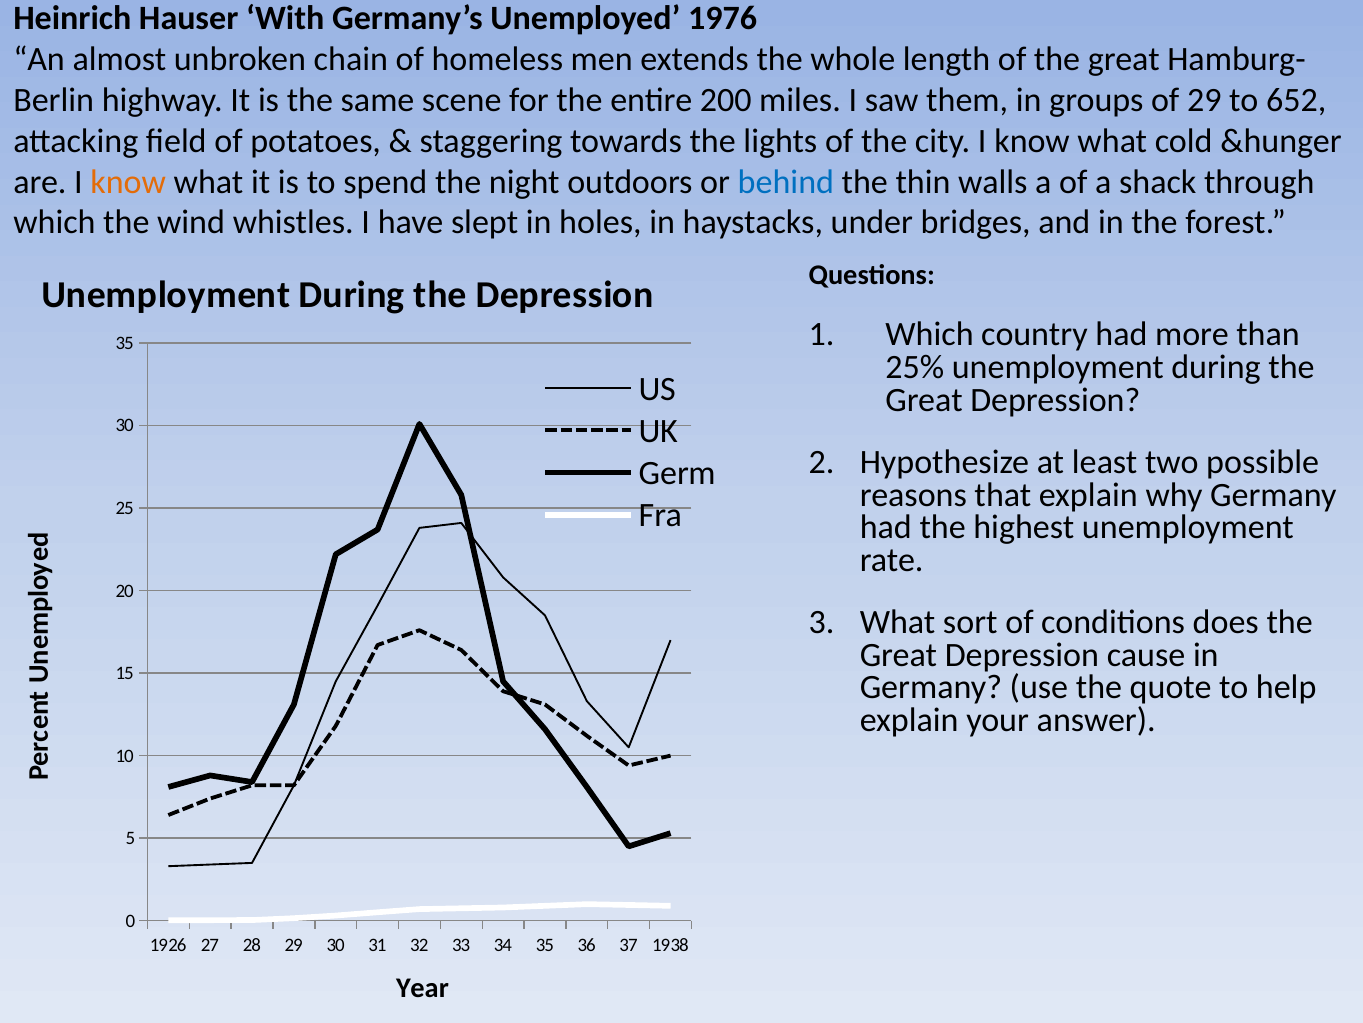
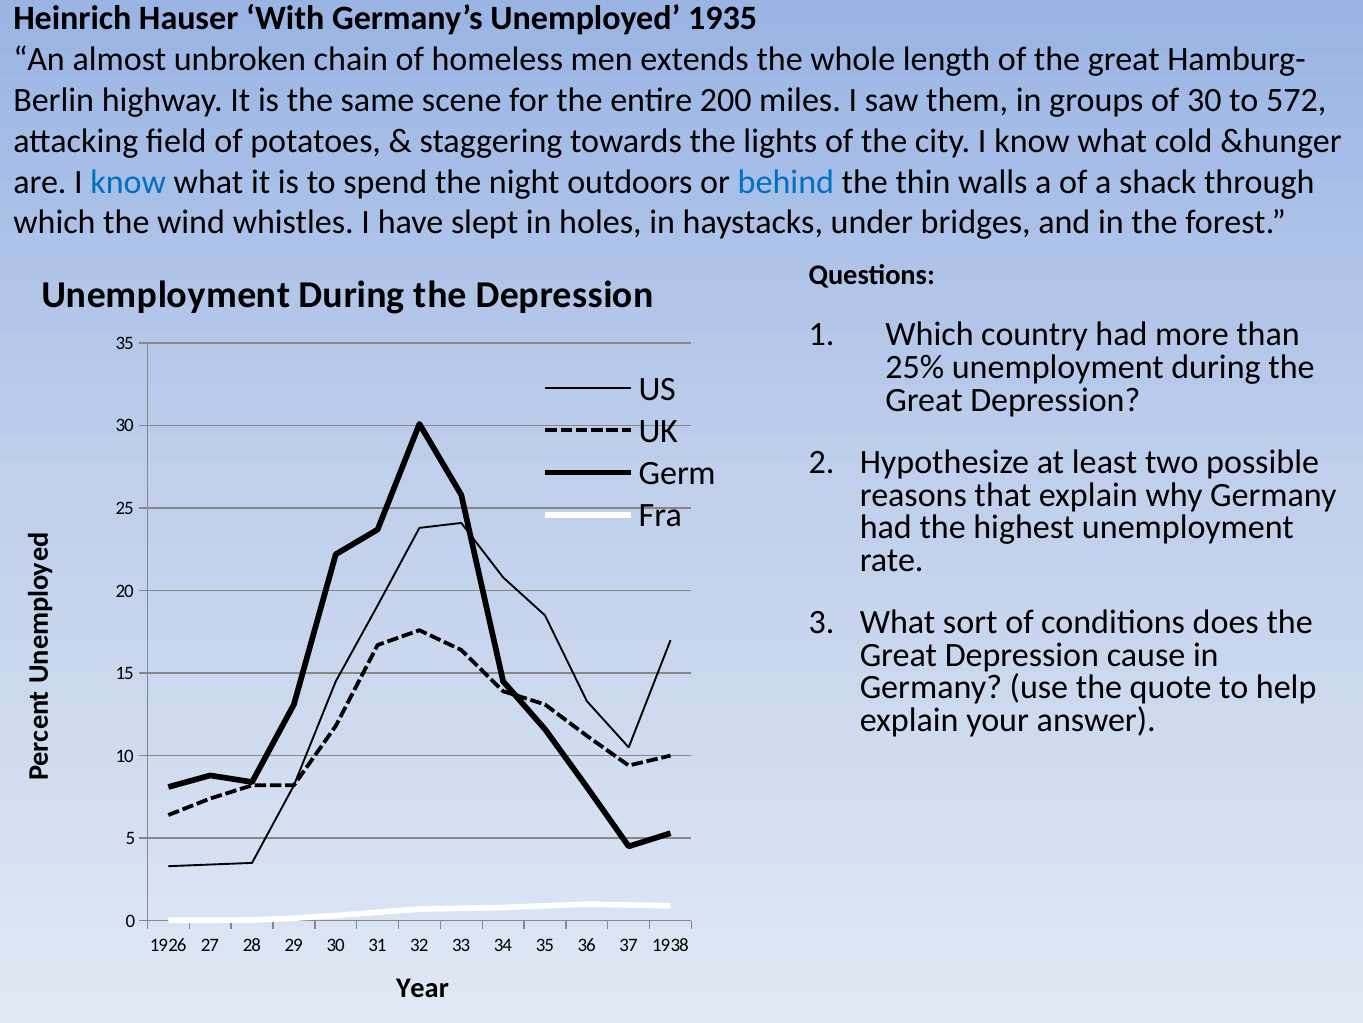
1976: 1976 -> 1935
of 29: 29 -> 30
652: 652 -> 572
know at (128, 182) colour: orange -> blue
